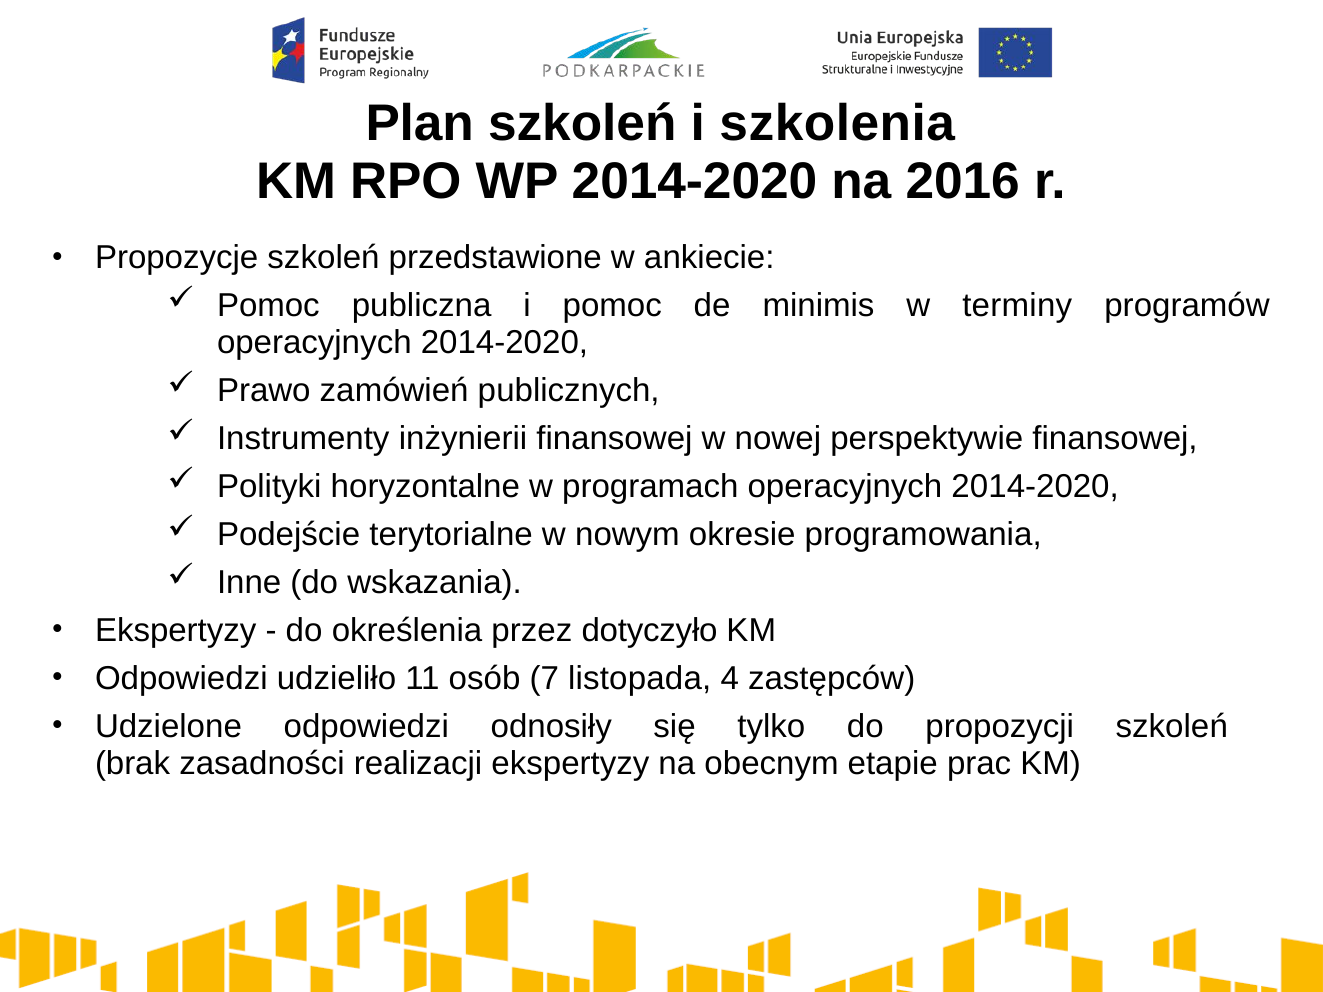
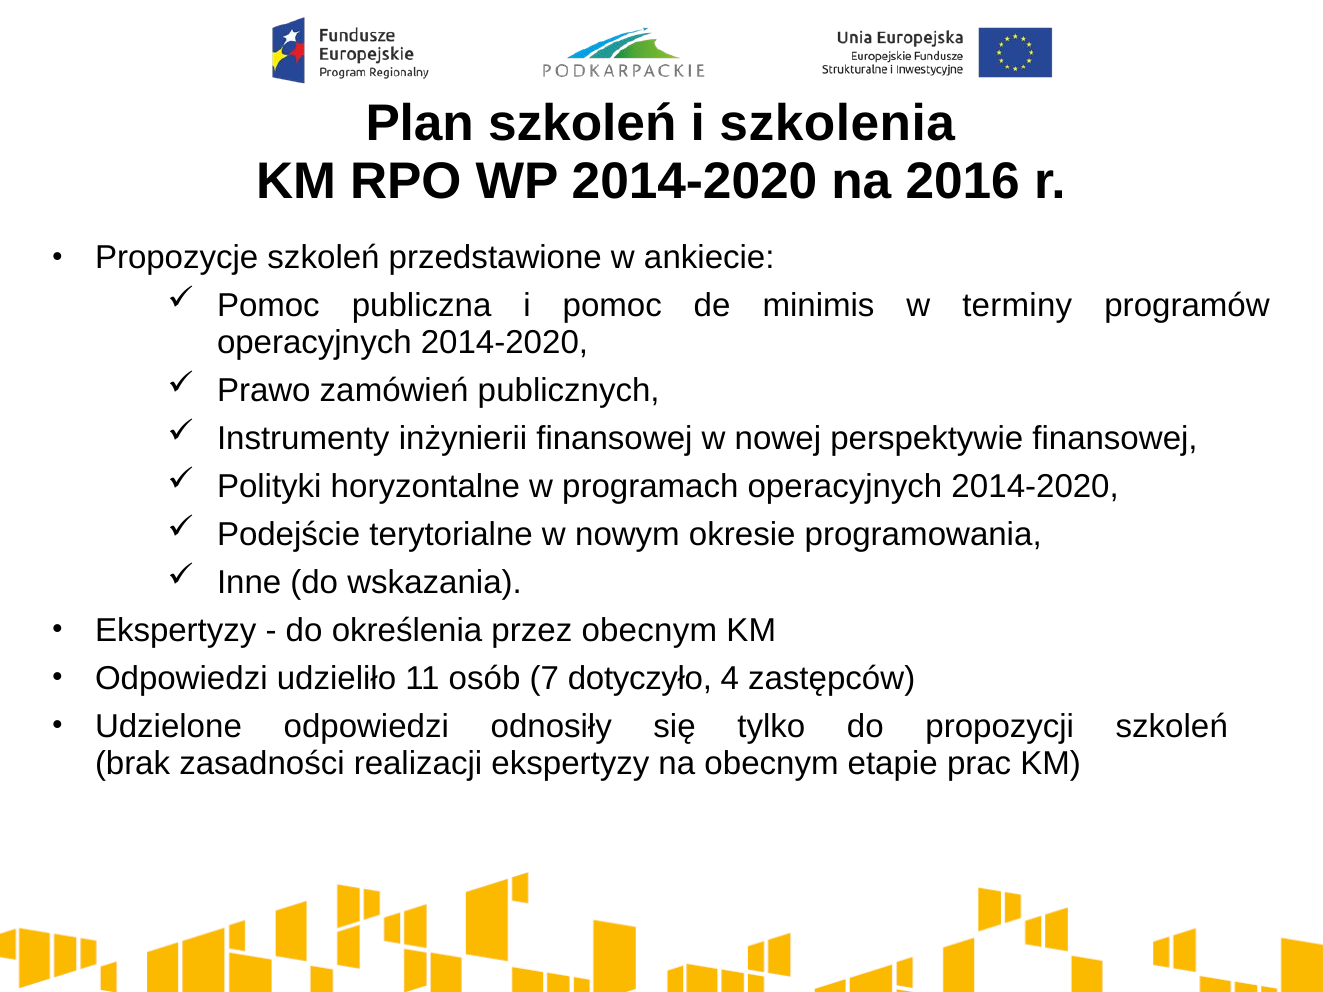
przez dotyczyło: dotyczyło -> obecnym
listopada: listopada -> dotyczyło
